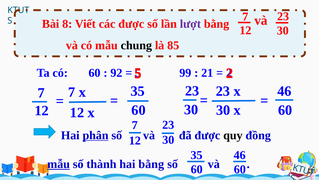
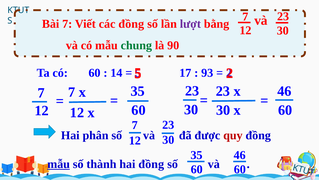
Bài 8: 8 -> 7
các được: được -> đồng
chung colour: black -> green
85: 85 -> 90
92: 92 -> 14
99: 99 -> 17
21: 21 -> 93
phân underline: present -> none
quy colour: black -> red
hai bằng: bằng -> đồng
